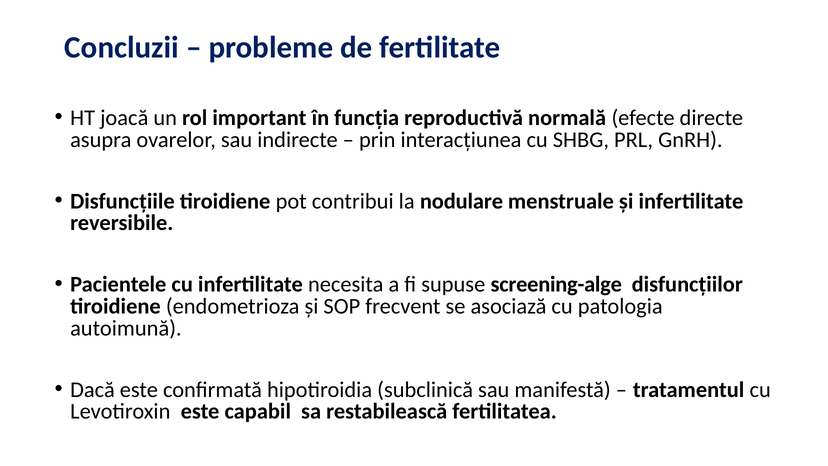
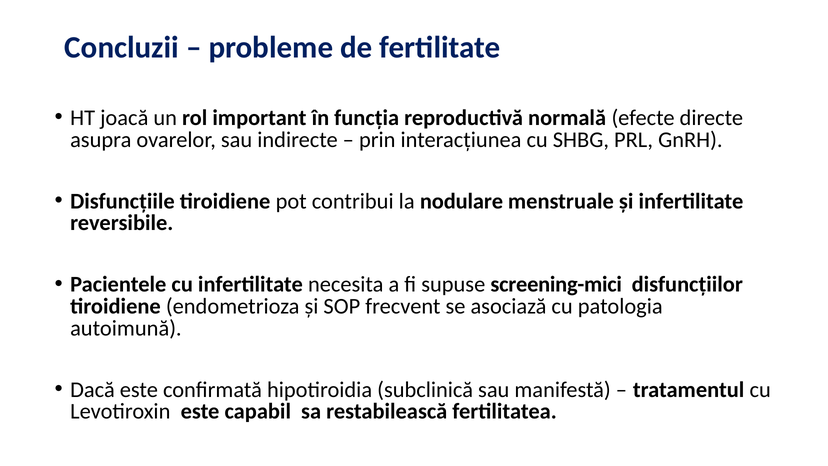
screening-alge: screening-alge -> screening-mici
